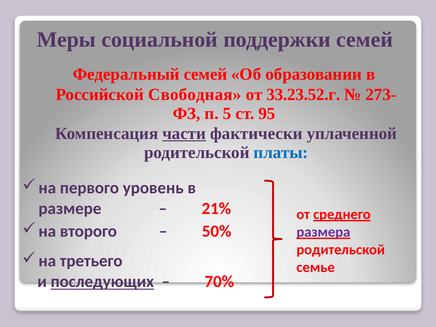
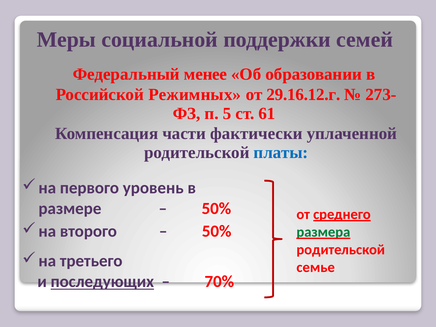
Федеральный семей: семей -> менее
Свободная: Свободная -> Режимных
33.23.52.г: 33.23.52.г -> 29.16.12.г
95: 95 -> 61
части underline: present -> none
21% at (216, 208): 21% -> 50%
размера colour: purple -> green
